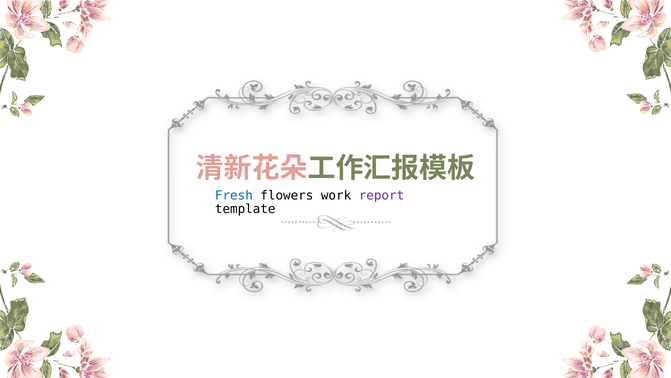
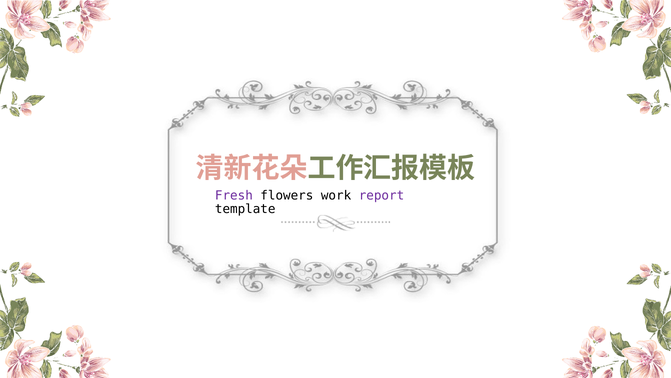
Fresh colour: blue -> purple
